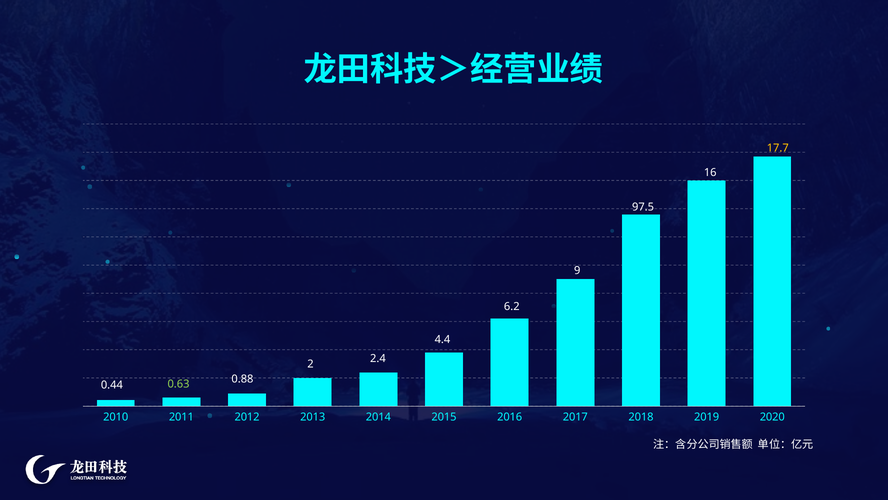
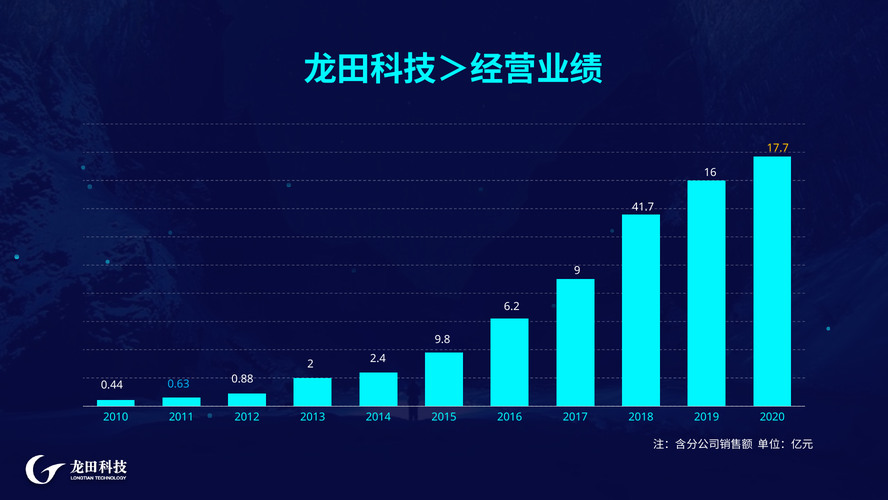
97.5: 97.5 -> 41.7
4.4: 4.4 -> 9.8
0.63 colour: light green -> light blue
